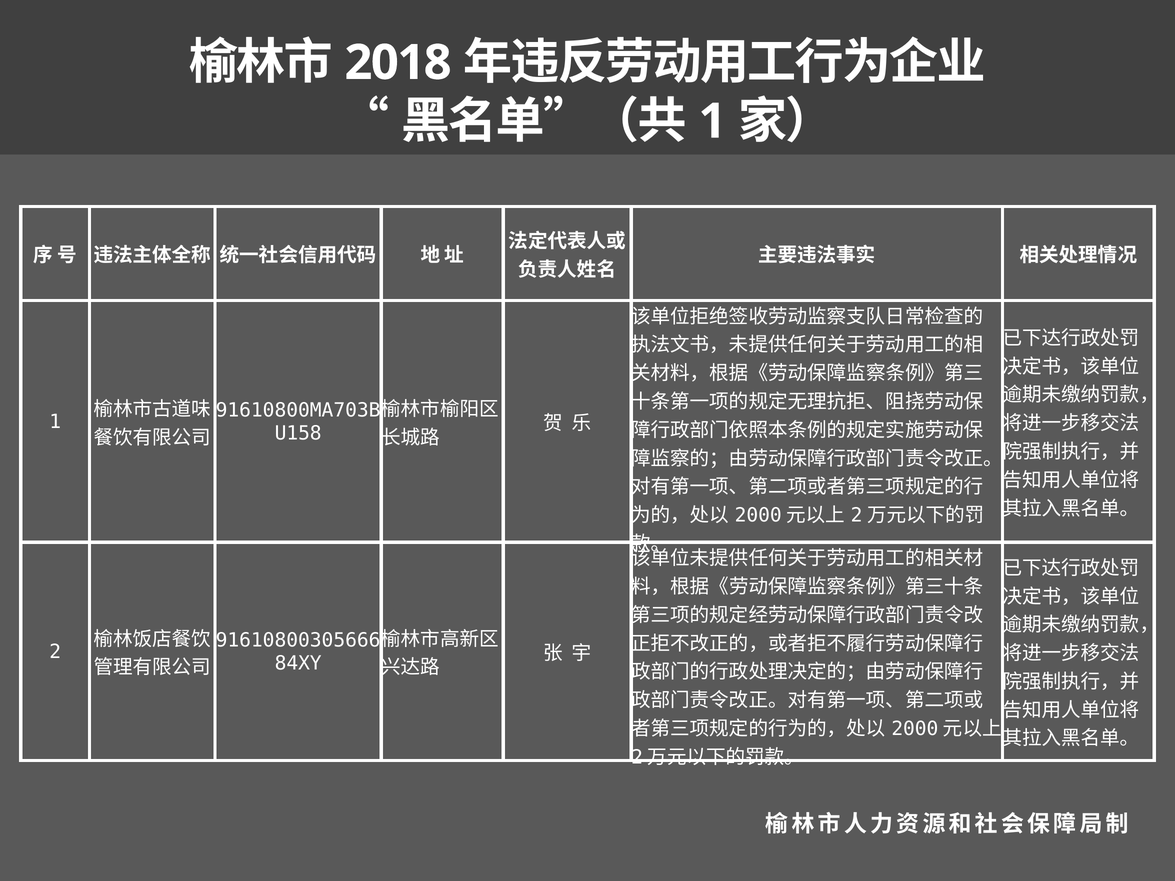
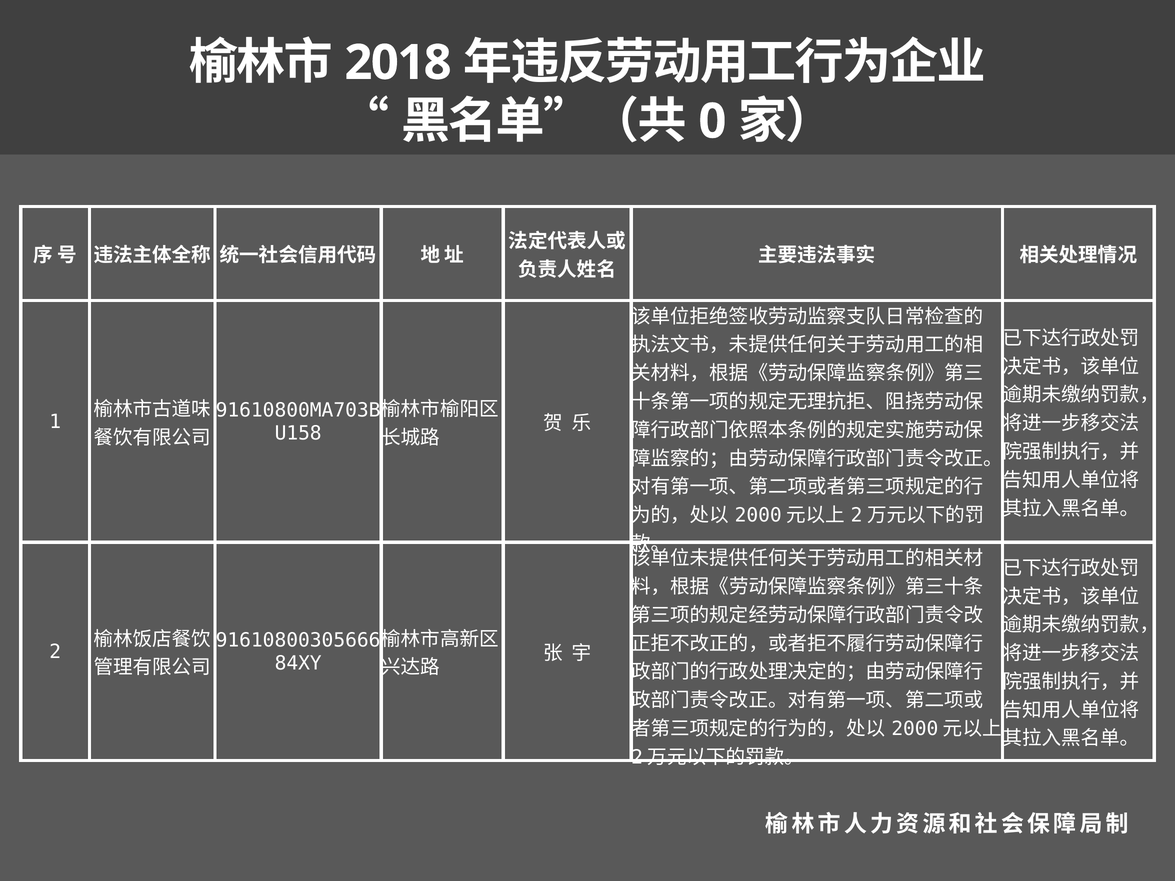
1 at (712, 122): 1 -> 0
